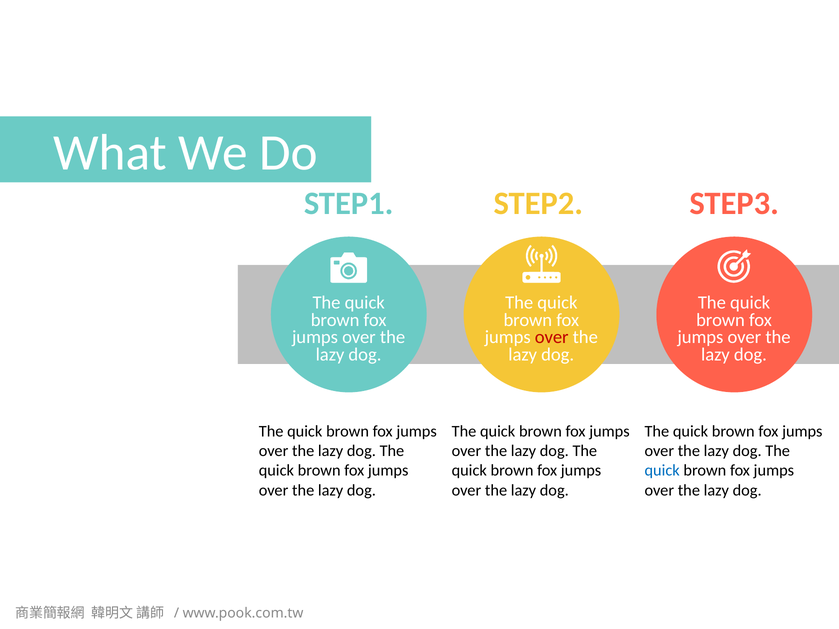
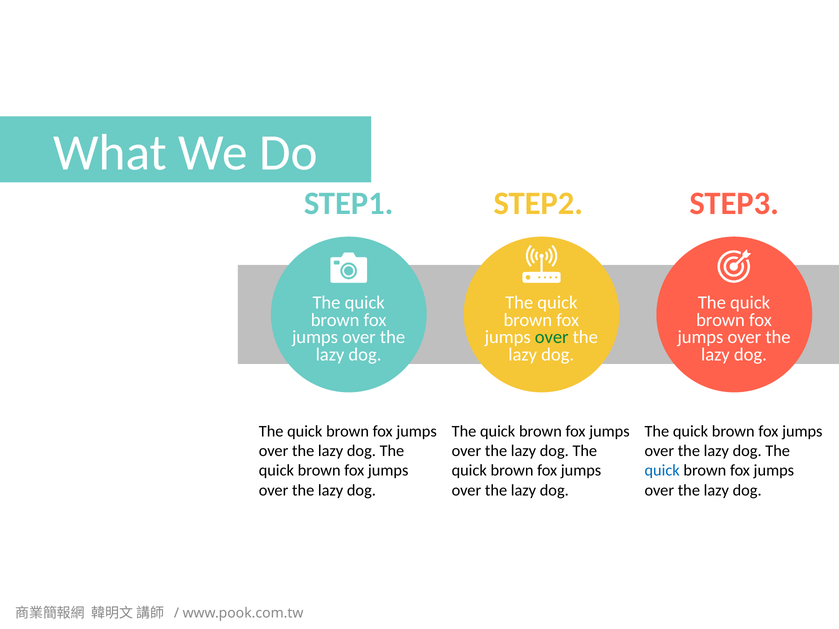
over at (552, 337) colour: red -> green
